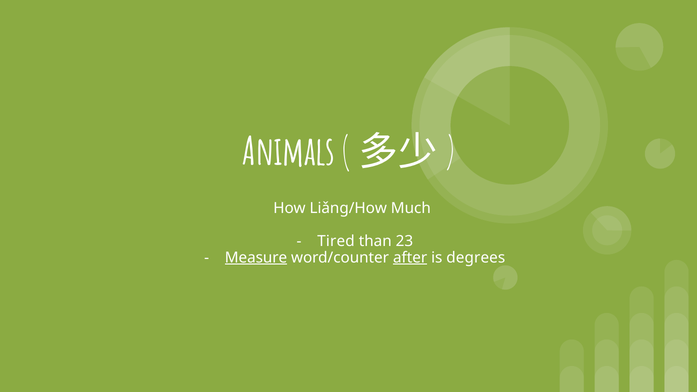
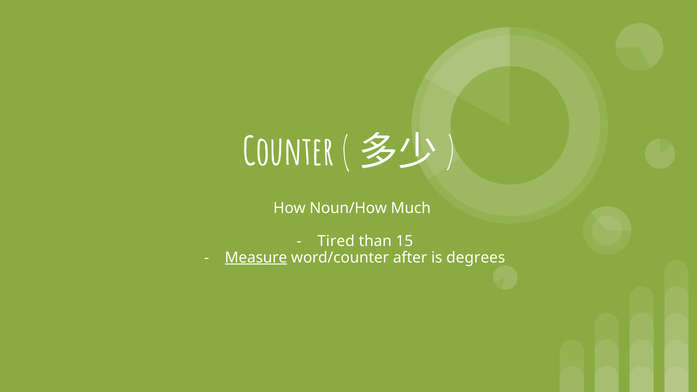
Animals: Animals -> Counter
Liǎng/How: Liǎng/How -> Noun/How
23: 23 -> 15
after underline: present -> none
